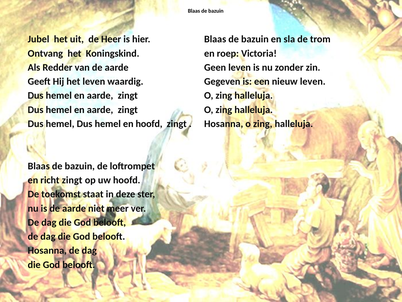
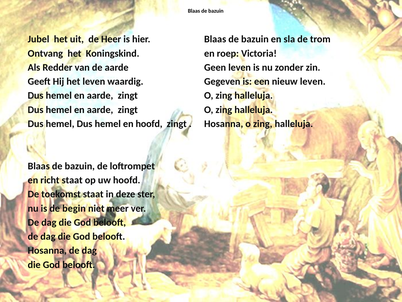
richt zingt: zingt -> staat
is de aarde: aarde -> begin
